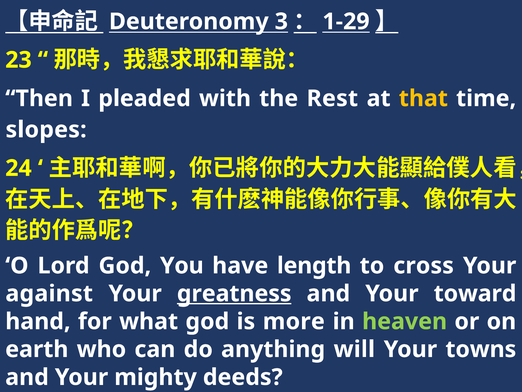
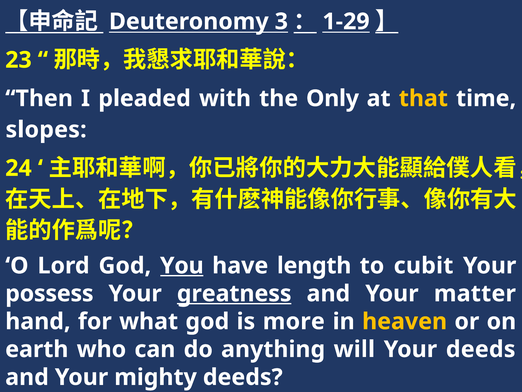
Rest: Rest -> Only
You underline: none -> present
cross: cross -> cubit
against: against -> possess
toward: toward -> matter
heaven colour: light green -> yellow
Your towns: towns -> deeds
